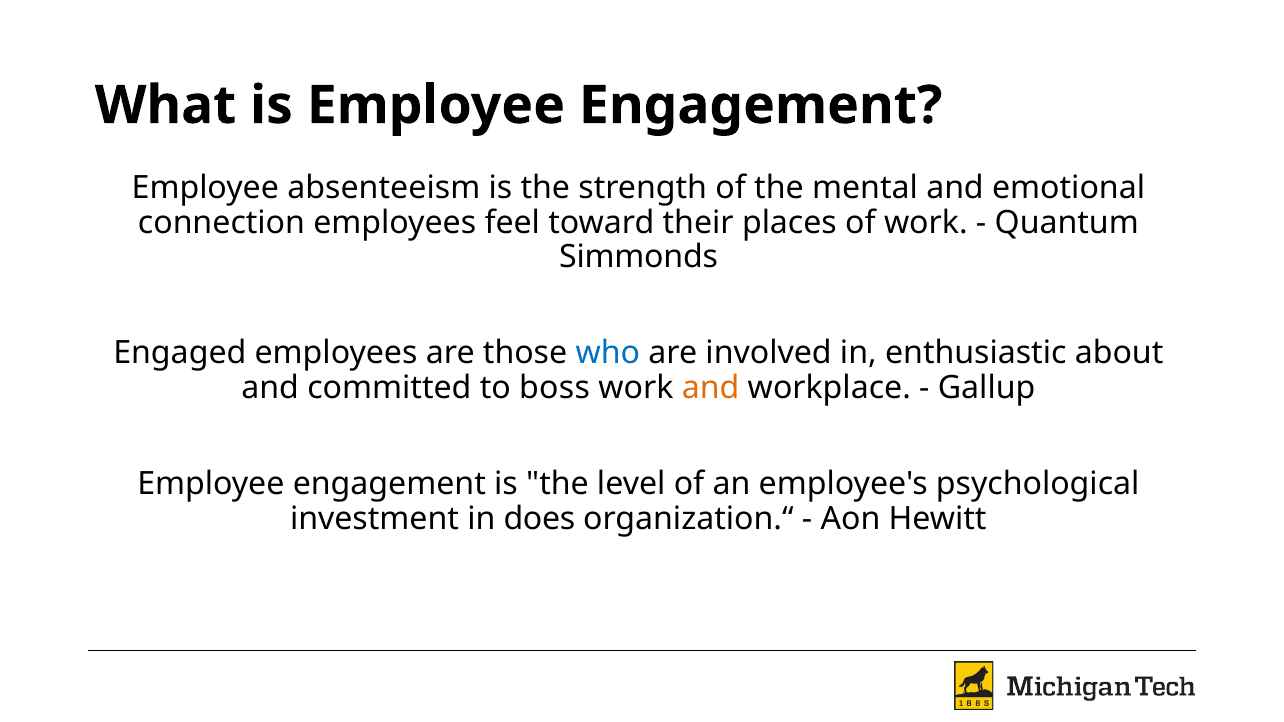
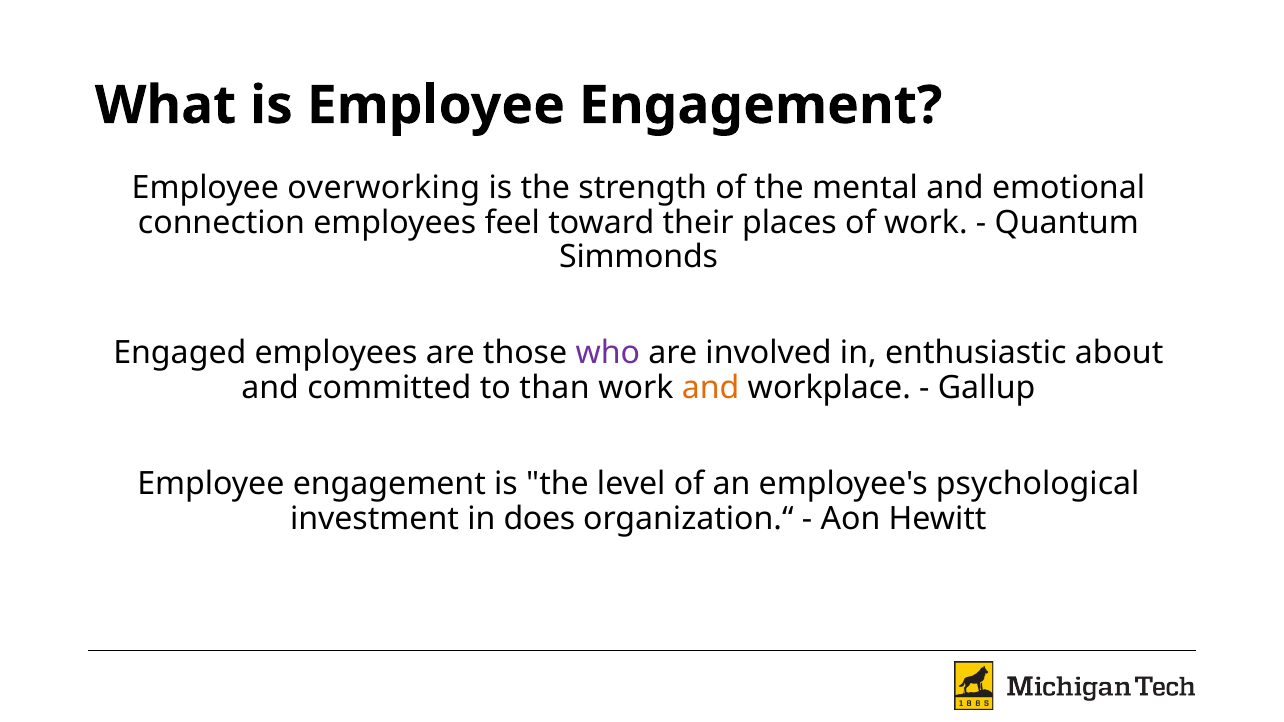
absenteeism: absenteeism -> overworking
who colour: blue -> purple
boss: boss -> than
